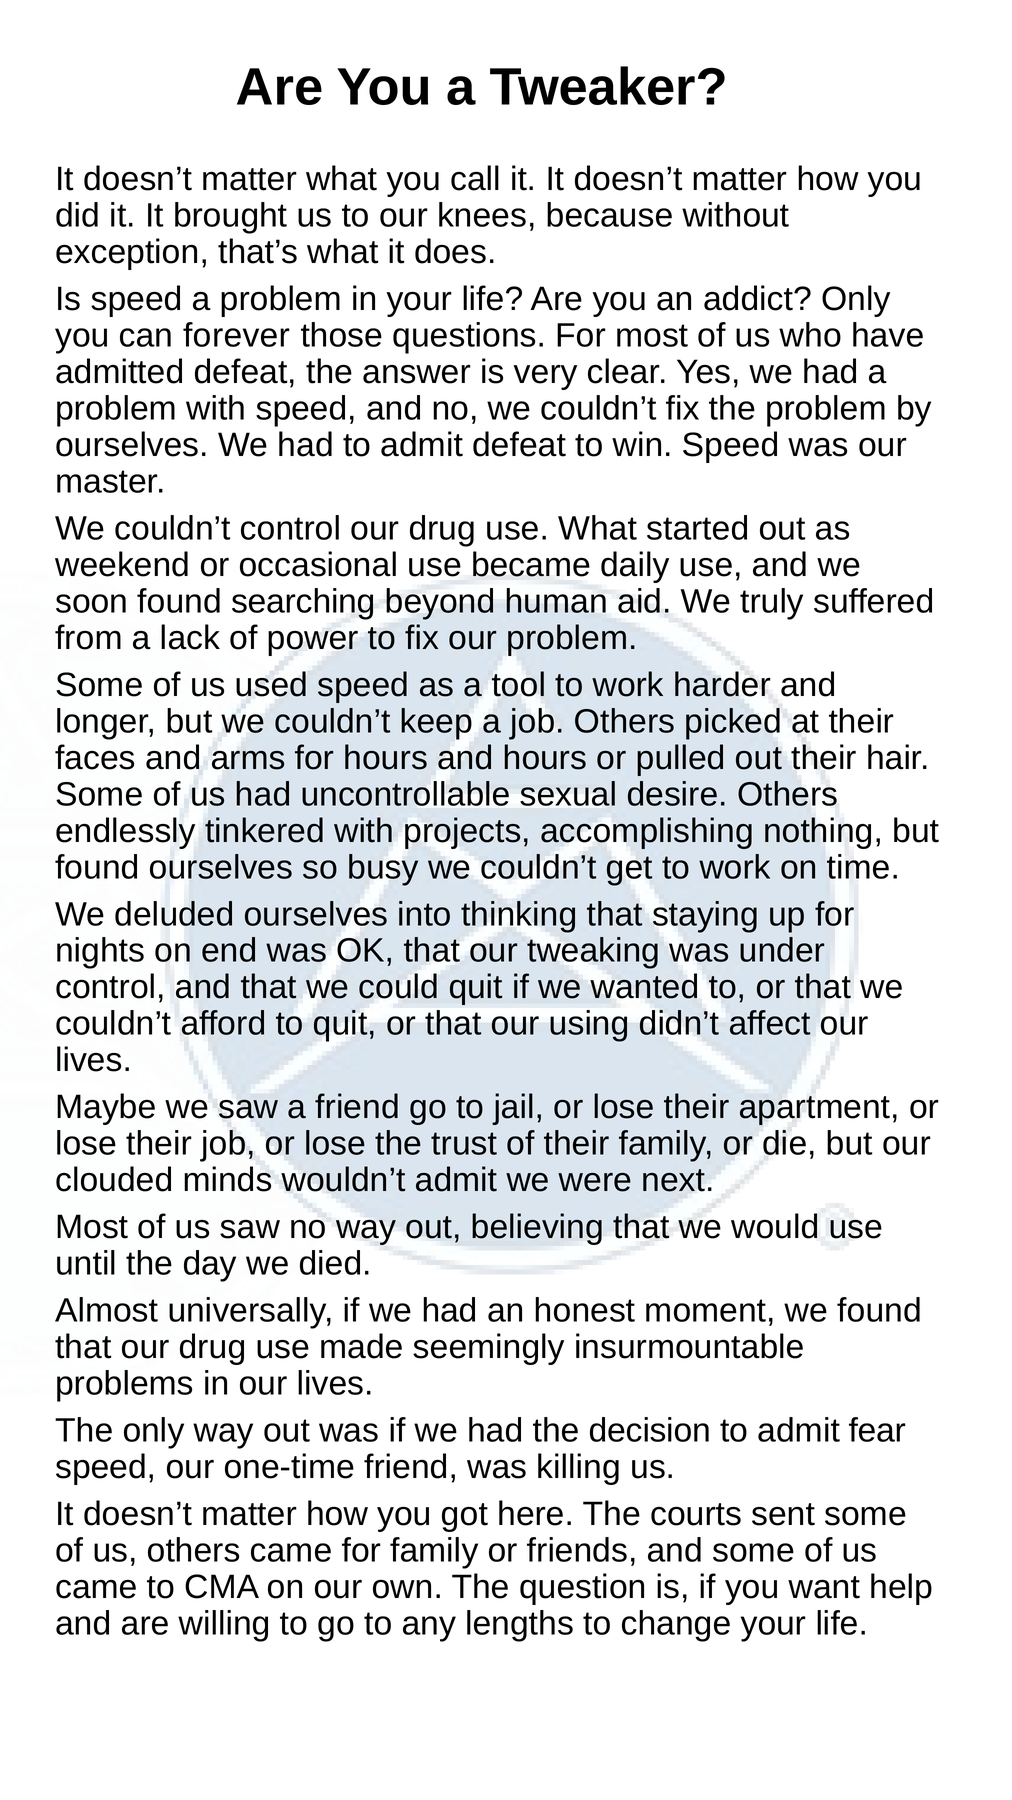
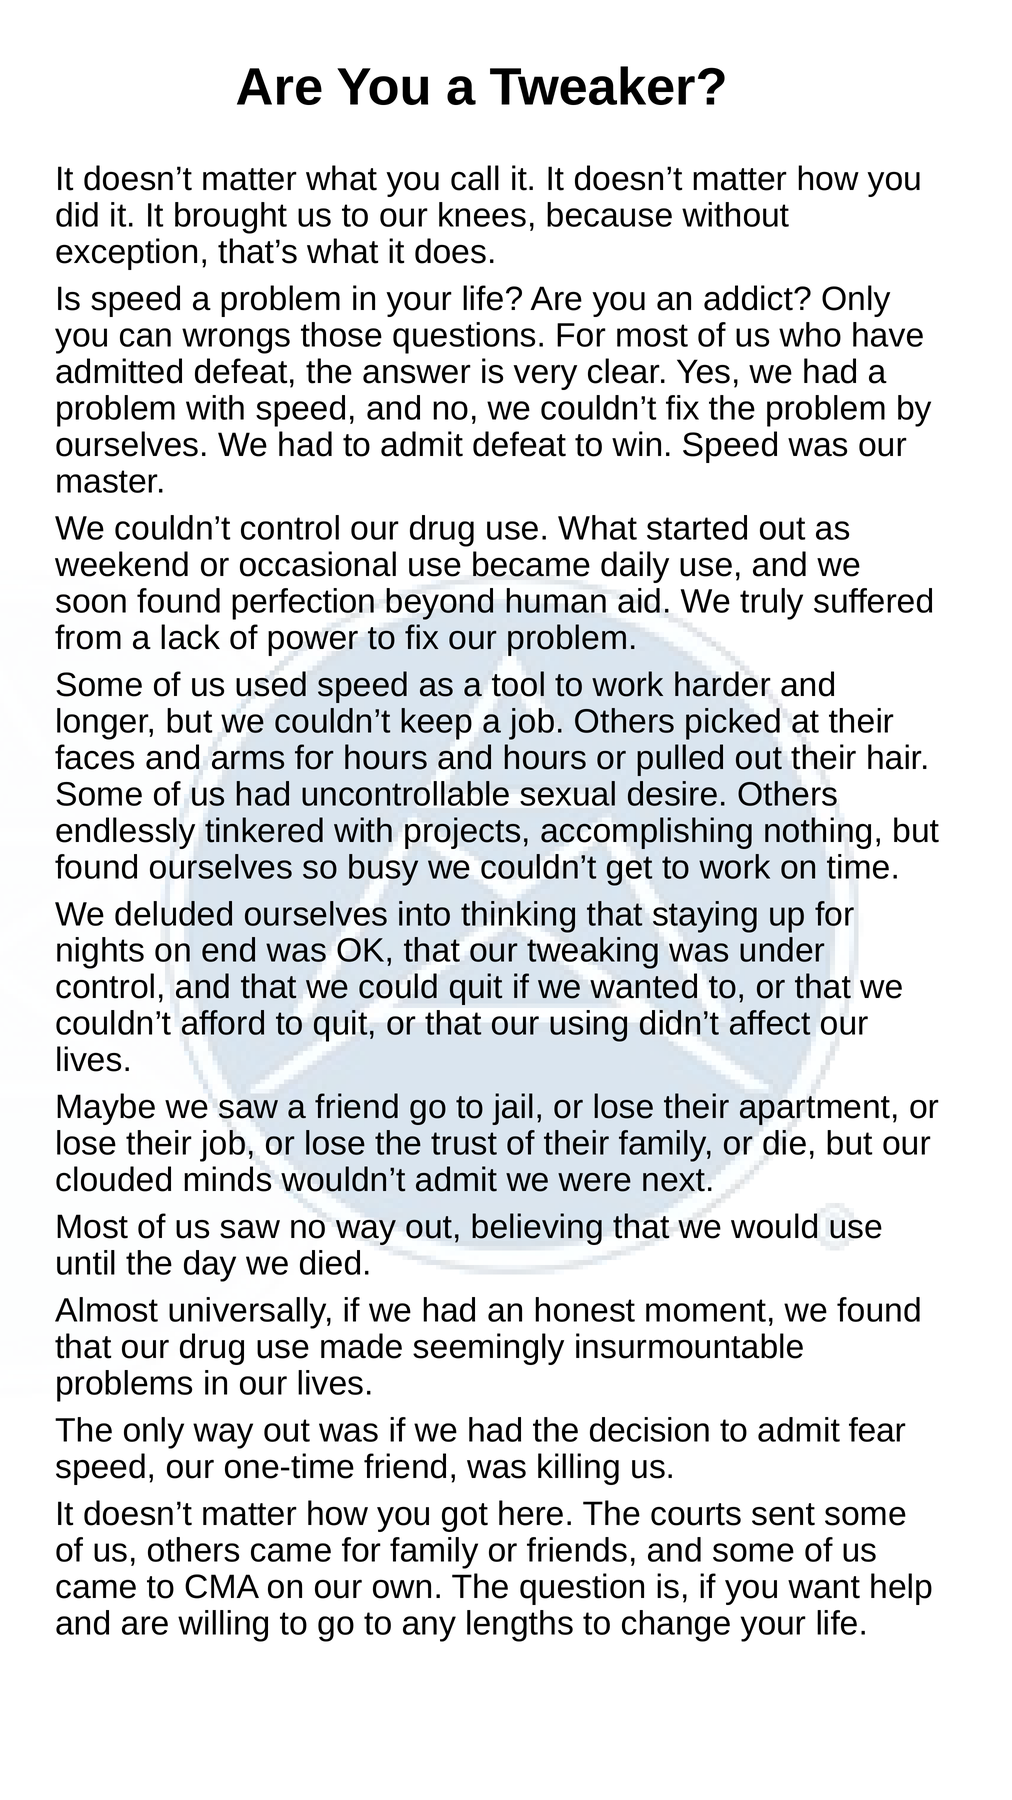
forever: forever -> wrongs
searching: searching -> perfection
